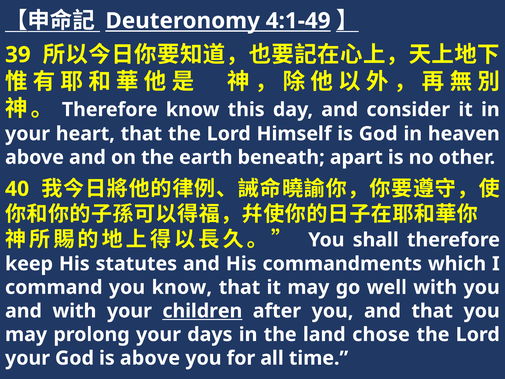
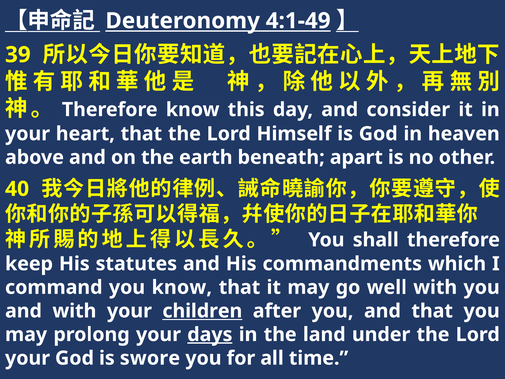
days underline: none -> present
chose: chose -> under
is above: above -> swore
